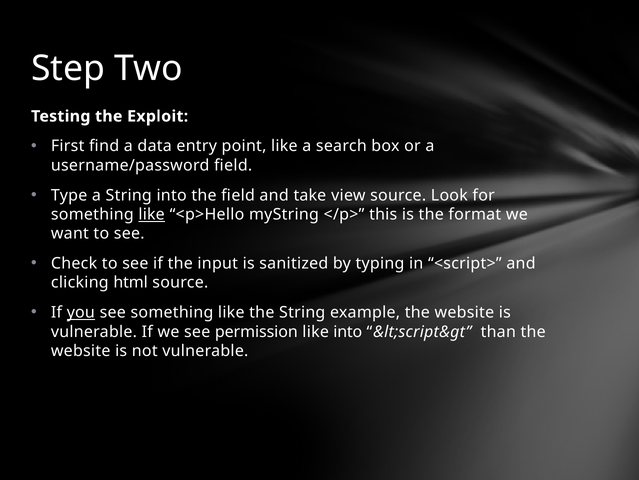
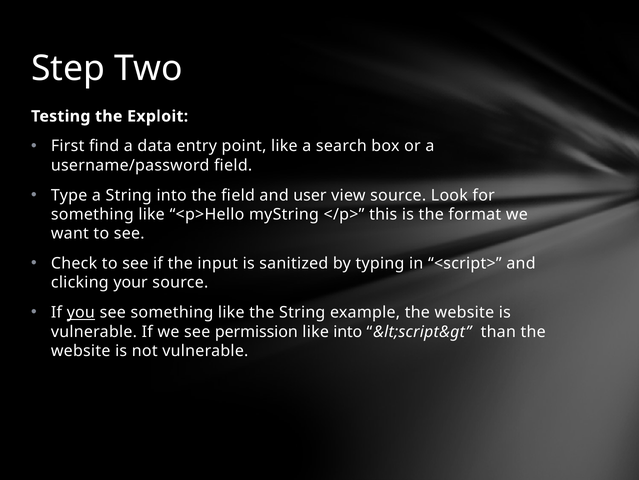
take: take -> user
like at (152, 214) underline: present -> none
html: html -> your
